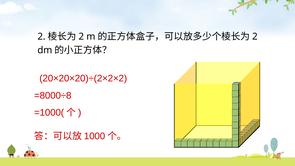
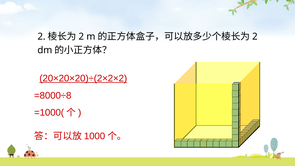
20×20×20)÷(2×2×2 underline: none -> present
